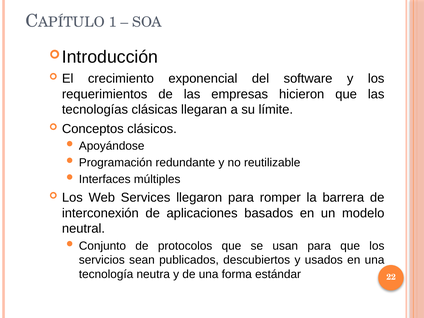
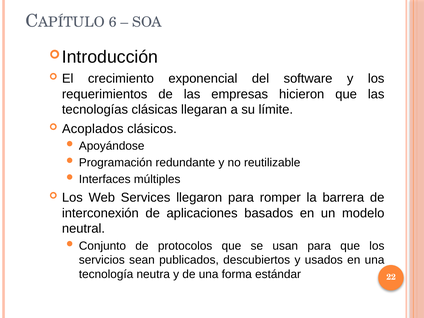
1: 1 -> 6
Conceptos: Conceptos -> Acoplados
